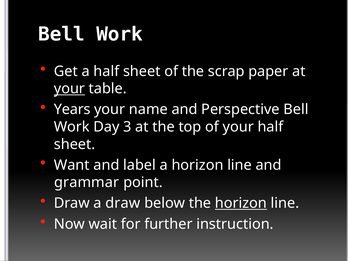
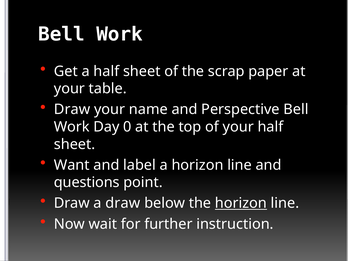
your at (69, 89) underline: present -> none
Years at (72, 109): Years -> Draw
3: 3 -> 0
grammar: grammar -> questions
